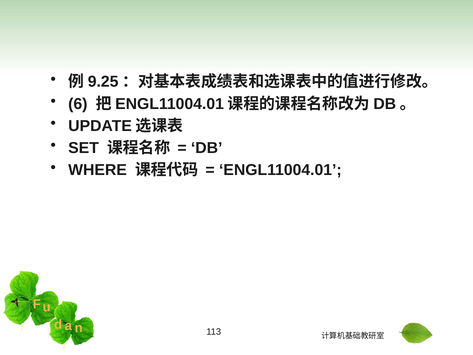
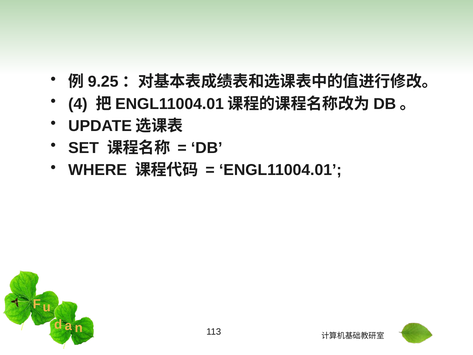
6: 6 -> 4
